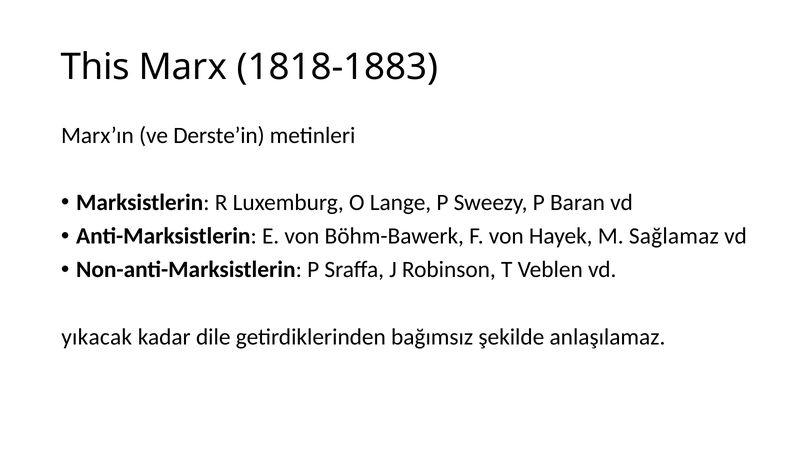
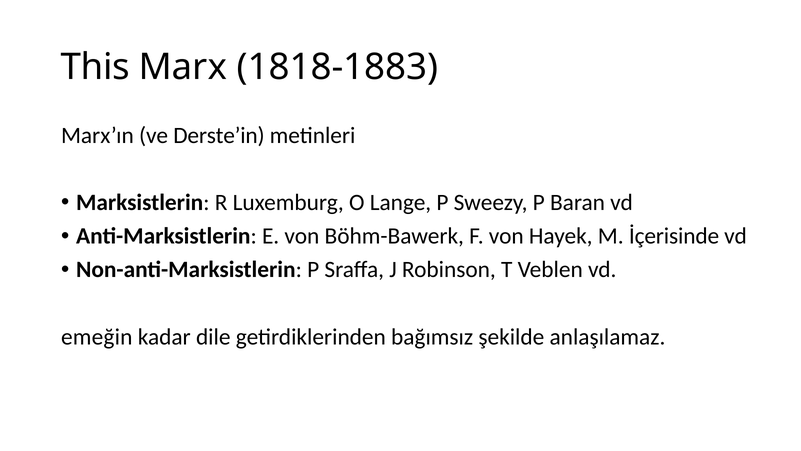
Sağlamaz: Sağlamaz -> İçerisinde
yıkacak: yıkacak -> emeğin
